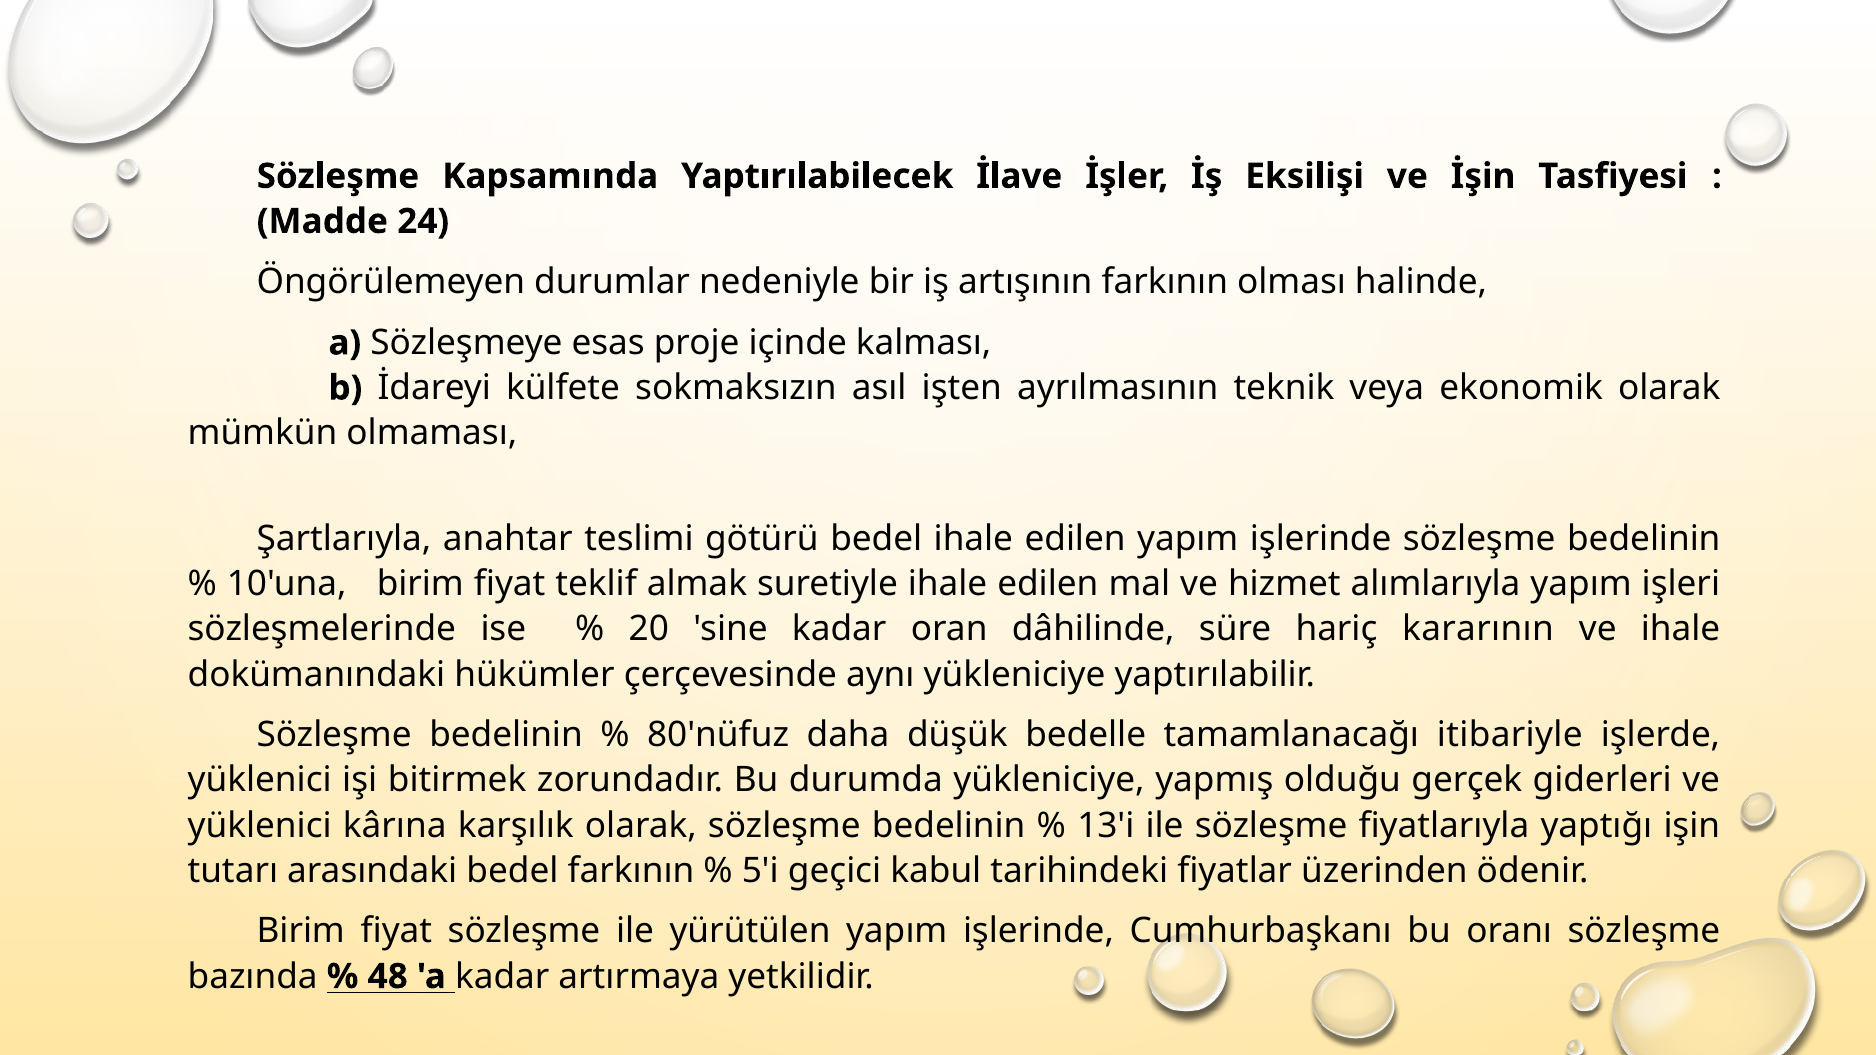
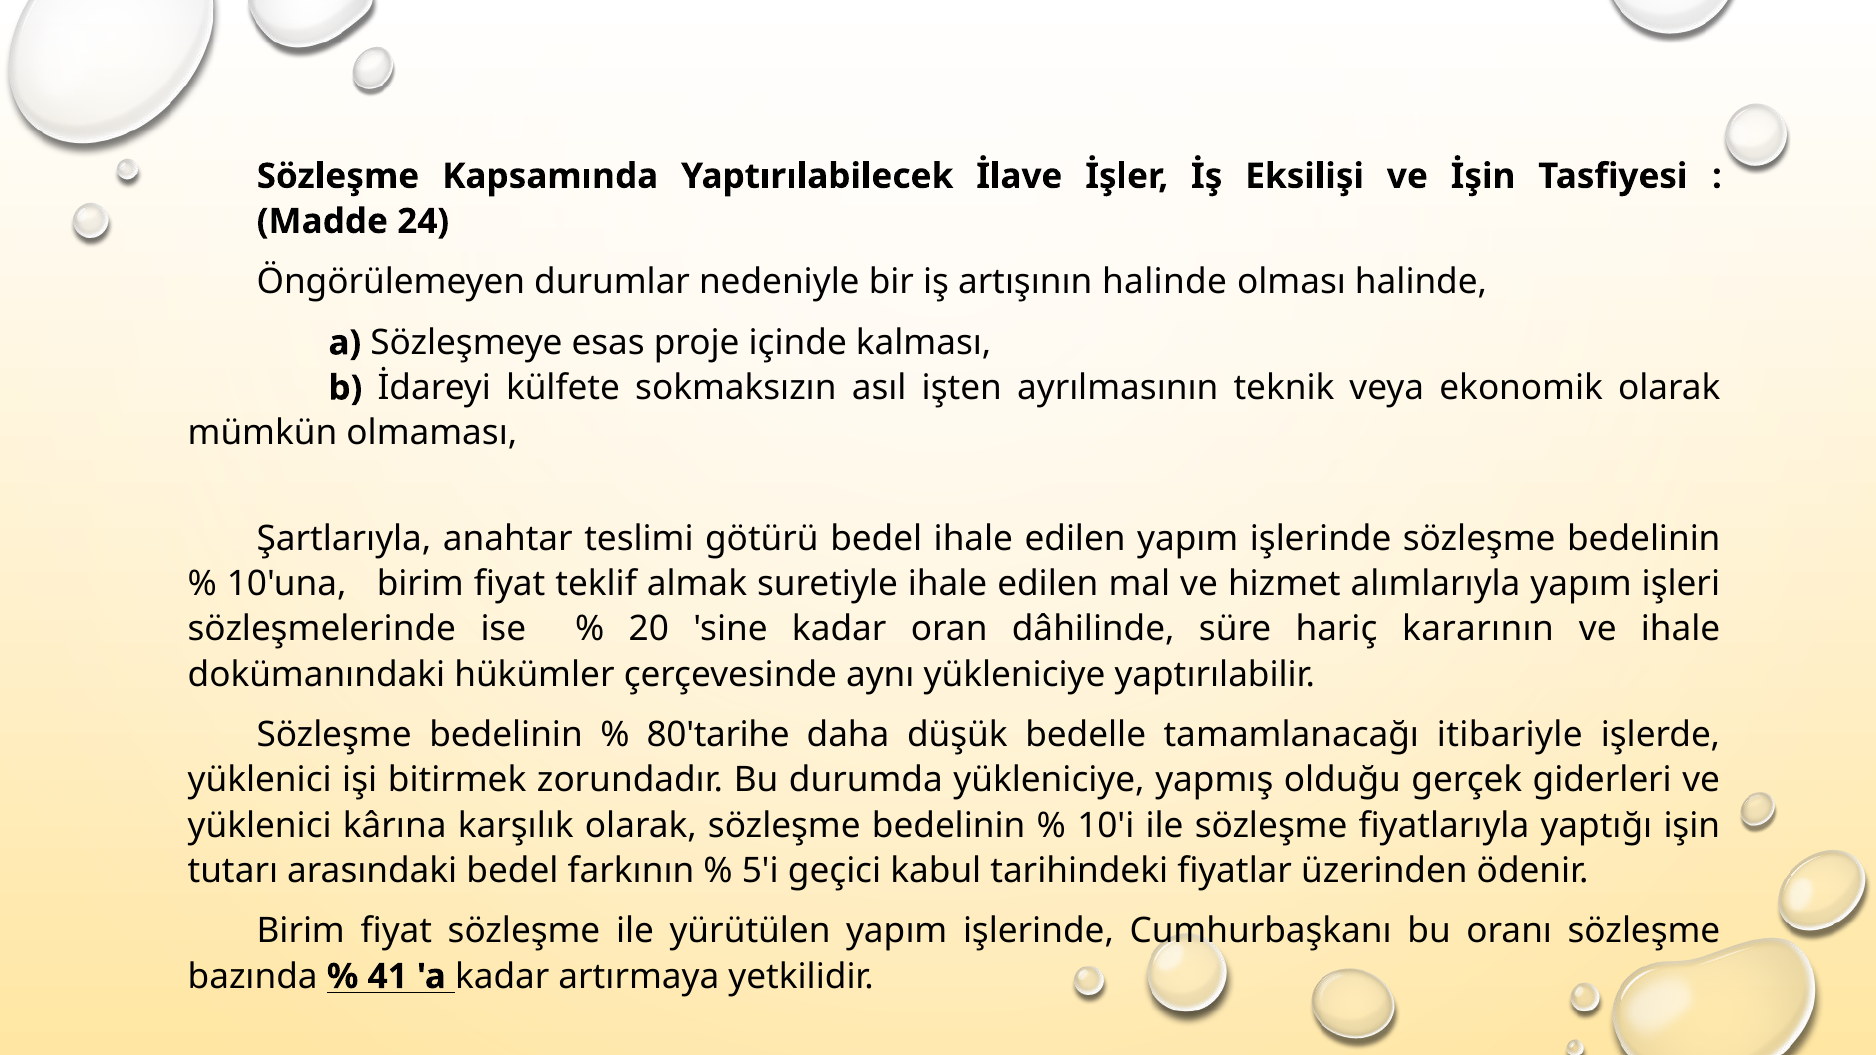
artışının farkının: farkının -> halinde
80'nüfuz: 80'nüfuz -> 80'tarihe
13'i: 13'i -> 10'i
48: 48 -> 41
